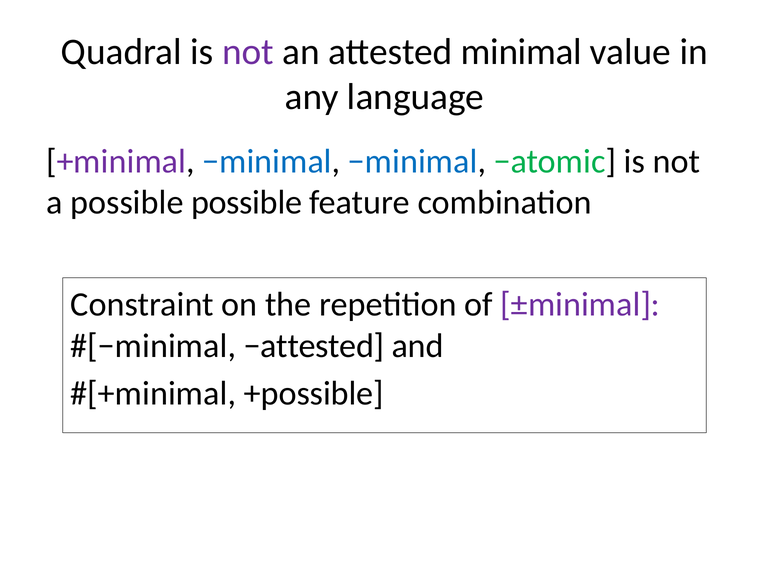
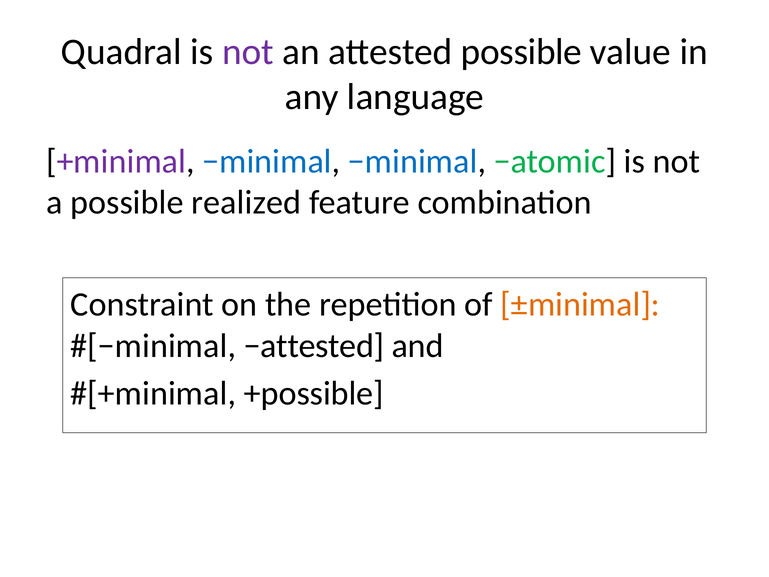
attested minimal: minimal -> possible
possible possible: possible -> realized
±minimal colour: purple -> orange
